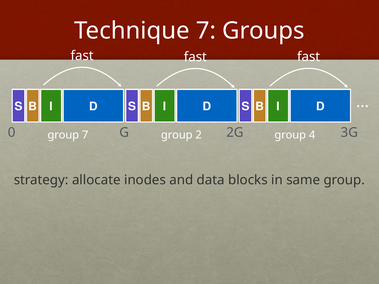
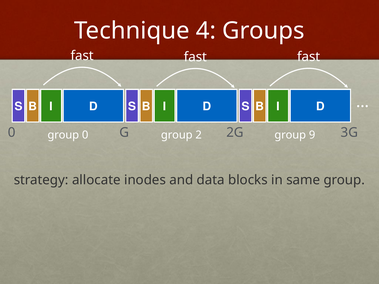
Technique 7: 7 -> 4
group 7: 7 -> 0
4: 4 -> 9
